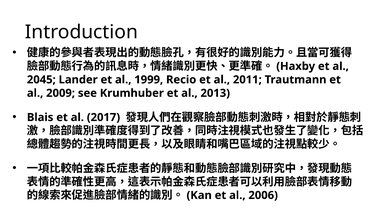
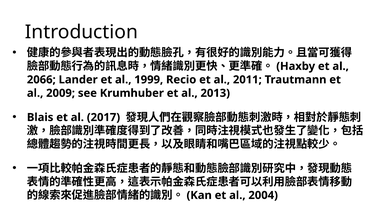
2045: 2045 -> 2066
2006: 2006 -> 2004
